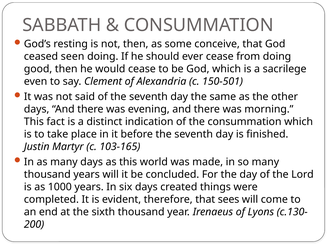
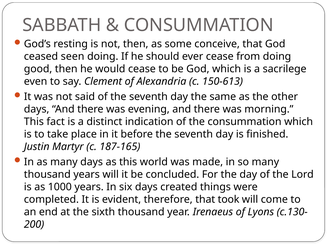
150-501: 150-501 -> 150-613
103-165: 103-165 -> 187-165
sees: sees -> took
